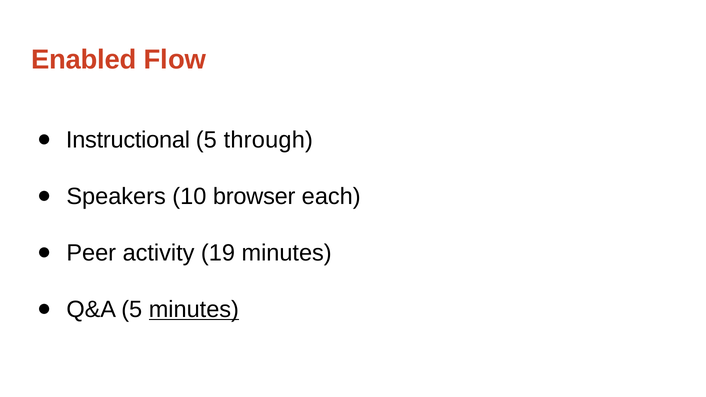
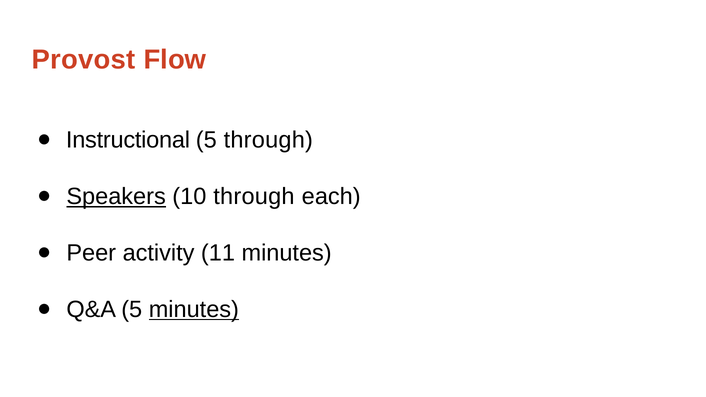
Enabled: Enabled -> Provost
Speakers underline: none -> present
10 browser: browser -> through
19: 19 -> 11
